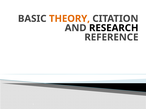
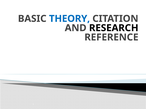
THEORY colour: orange -> blue
